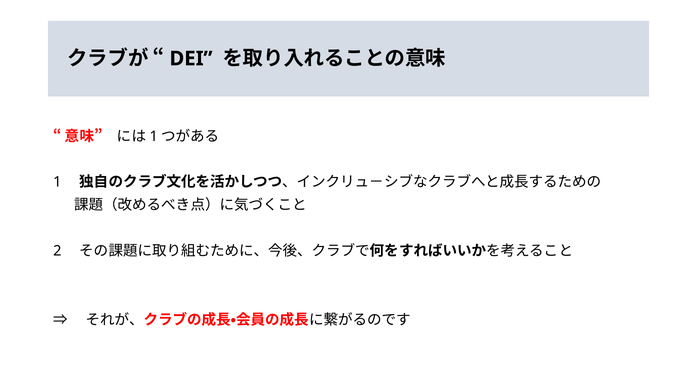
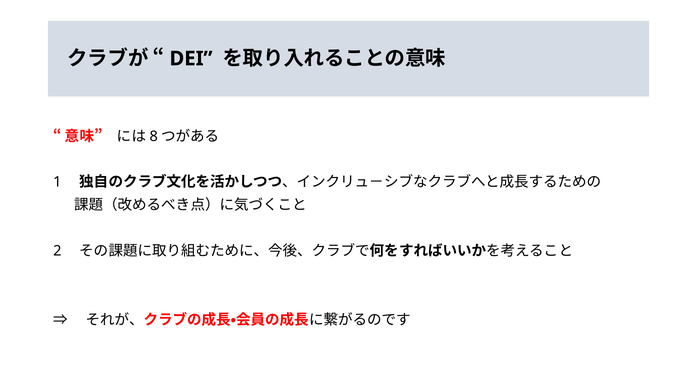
1 at (154, 136): 1 -> 8
